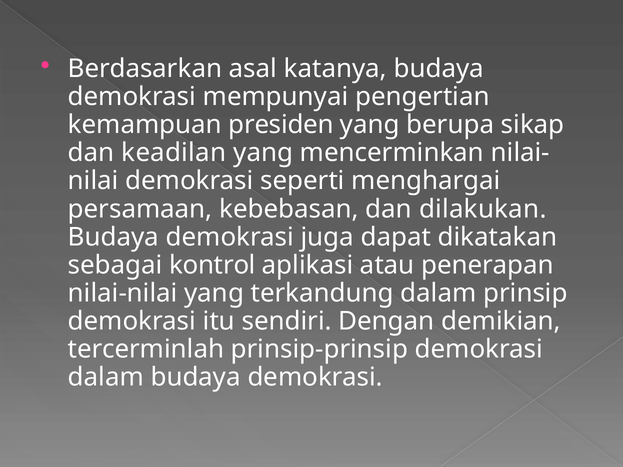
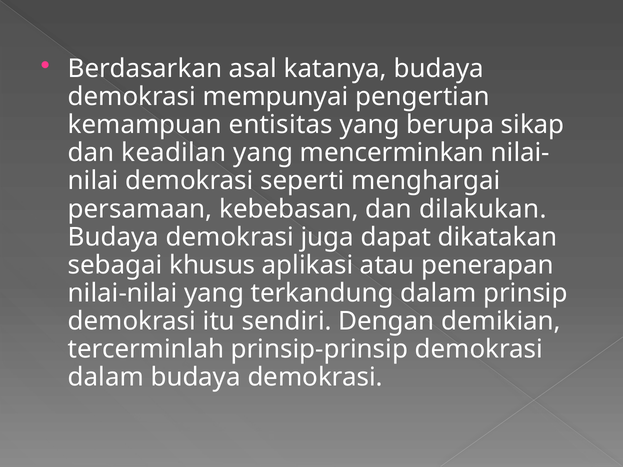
presiden: presiden -> entisitas
kontrol: kontrol -> khusus
